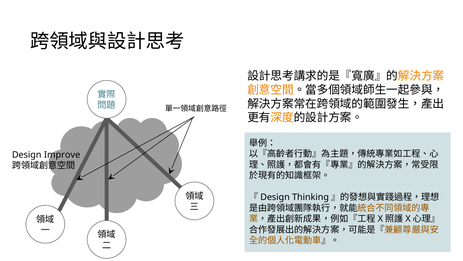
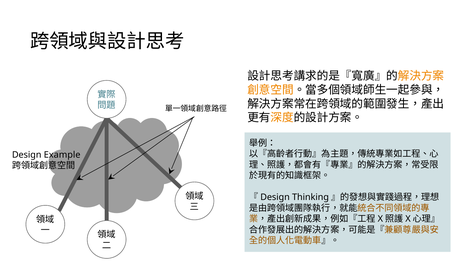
Improve: Improve -> Example
